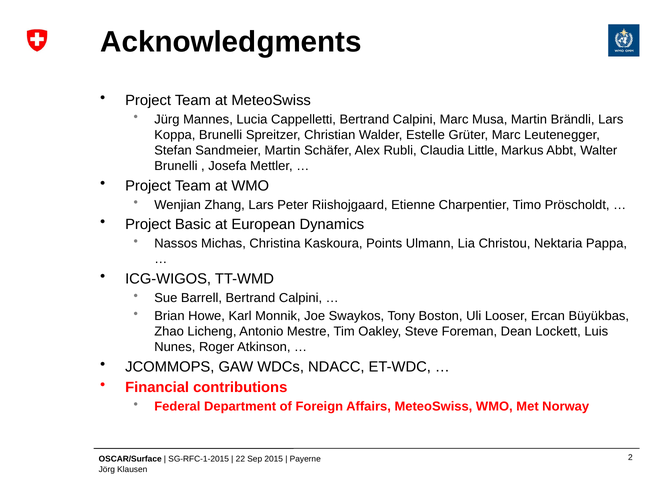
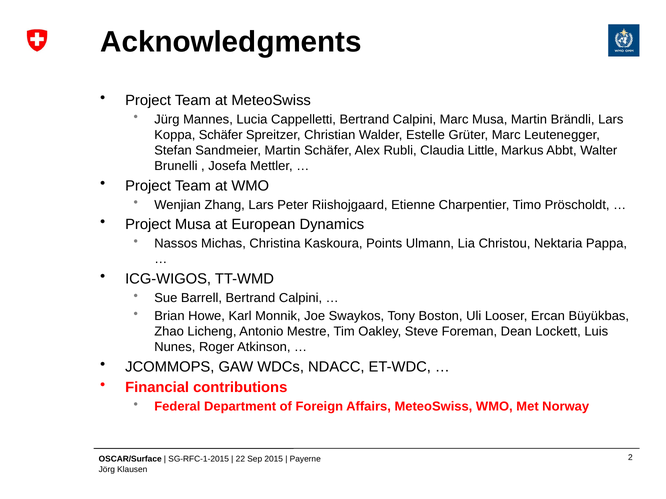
Koppa Brunelli: Brunelli -> Schäfer
Project Basic: Basic -> Musa
